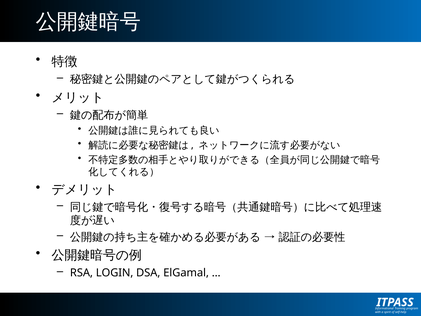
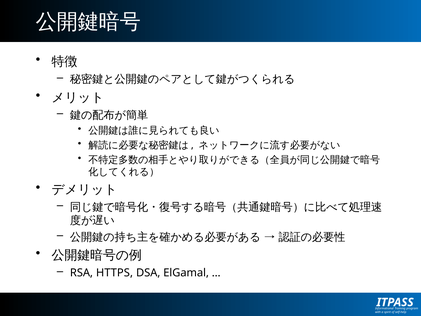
LOGIN: LOGIN -> HTTPS
